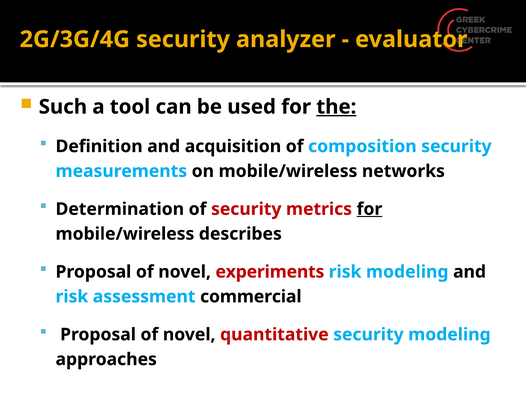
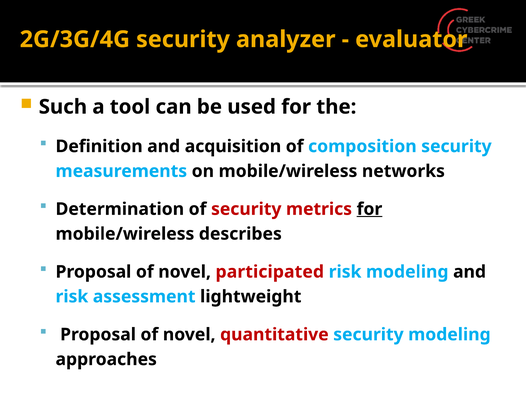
the underline: present -> none
experiments: experiments -> participated
commercial: commercial -> lightweight
